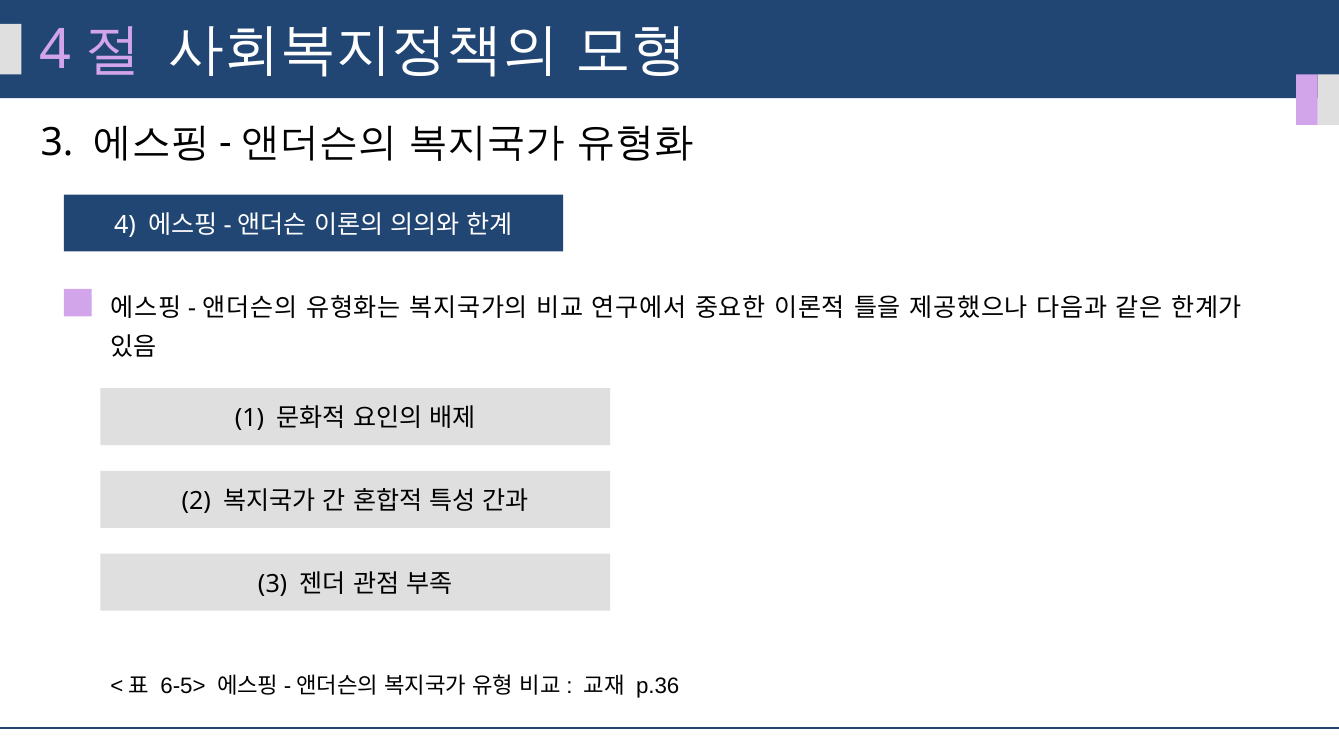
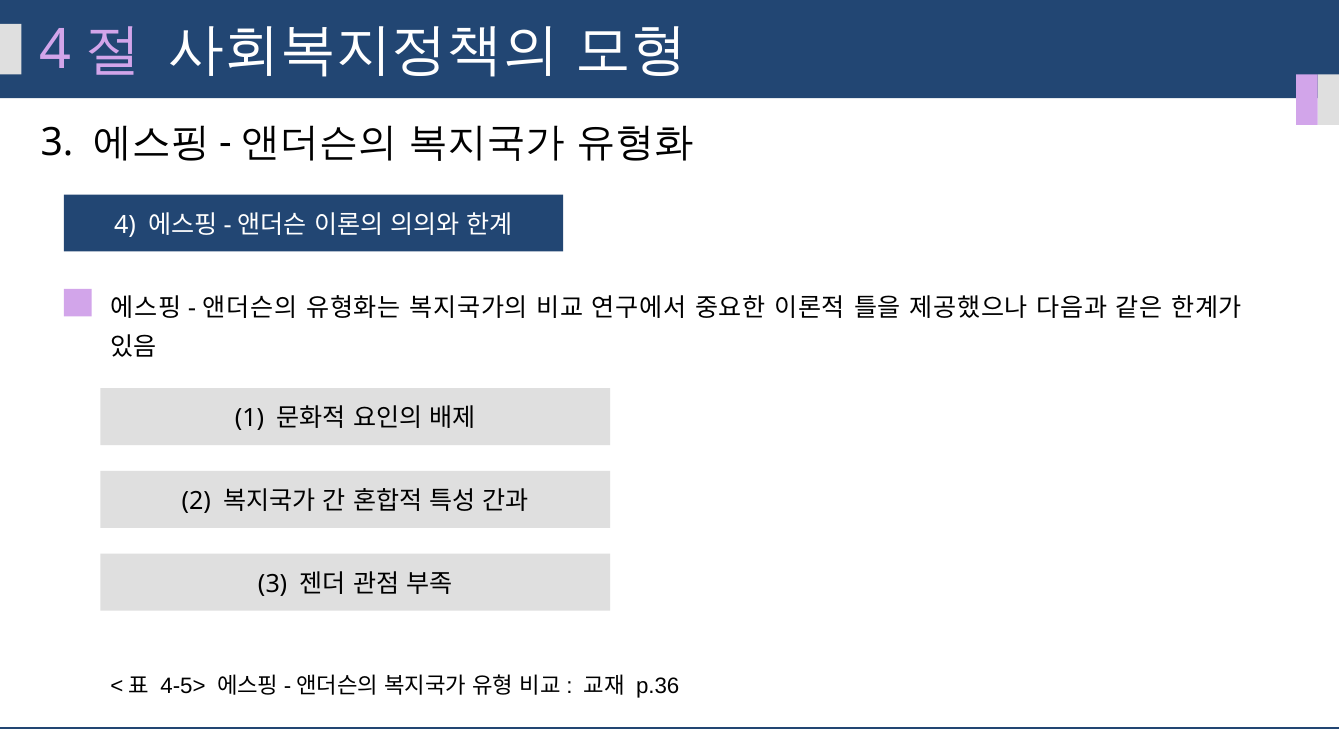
6-5>: 6-5> -> 4-5>
